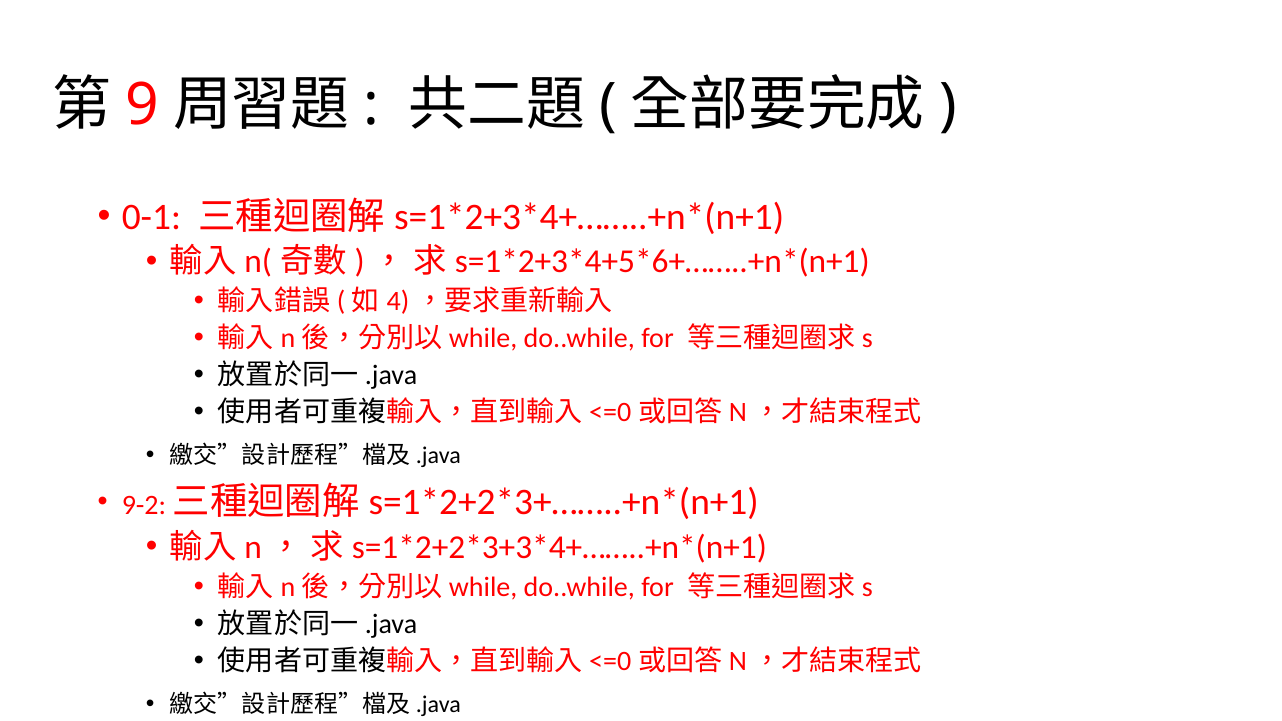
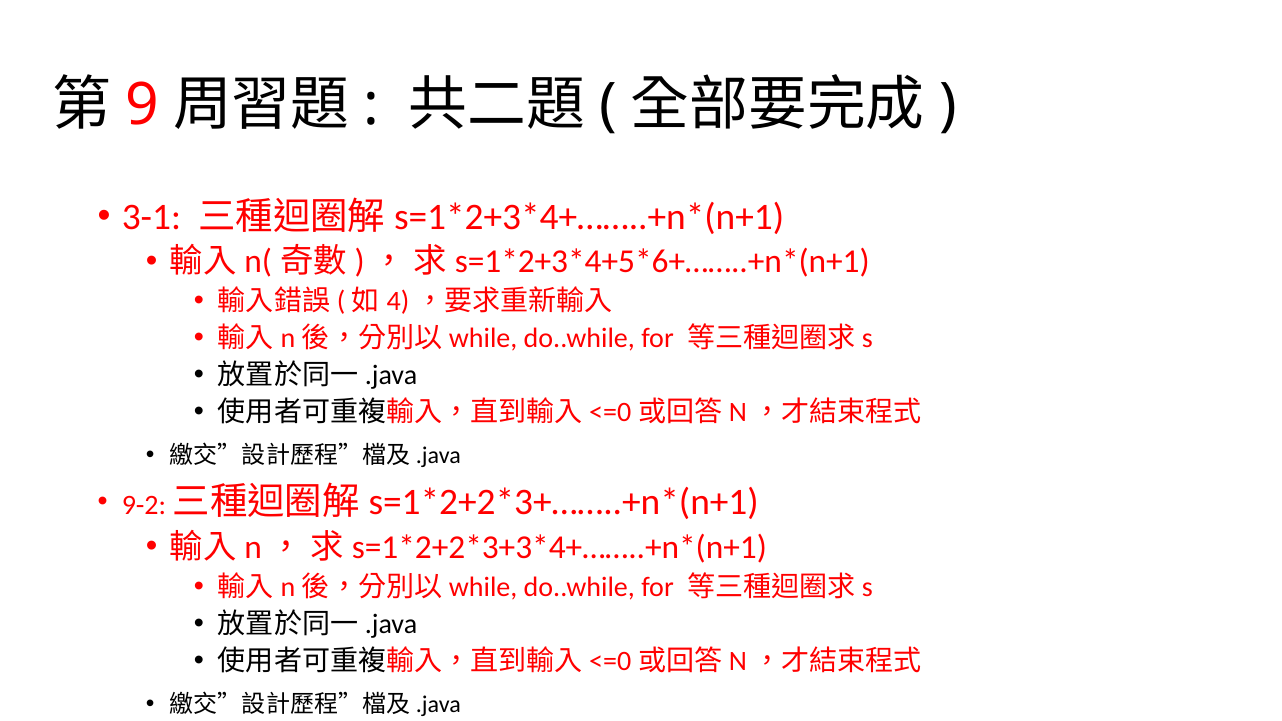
0-1: 0-1 -> 3-1
